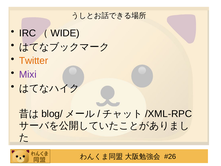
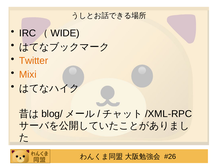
Mixi colour: purple -> orange
